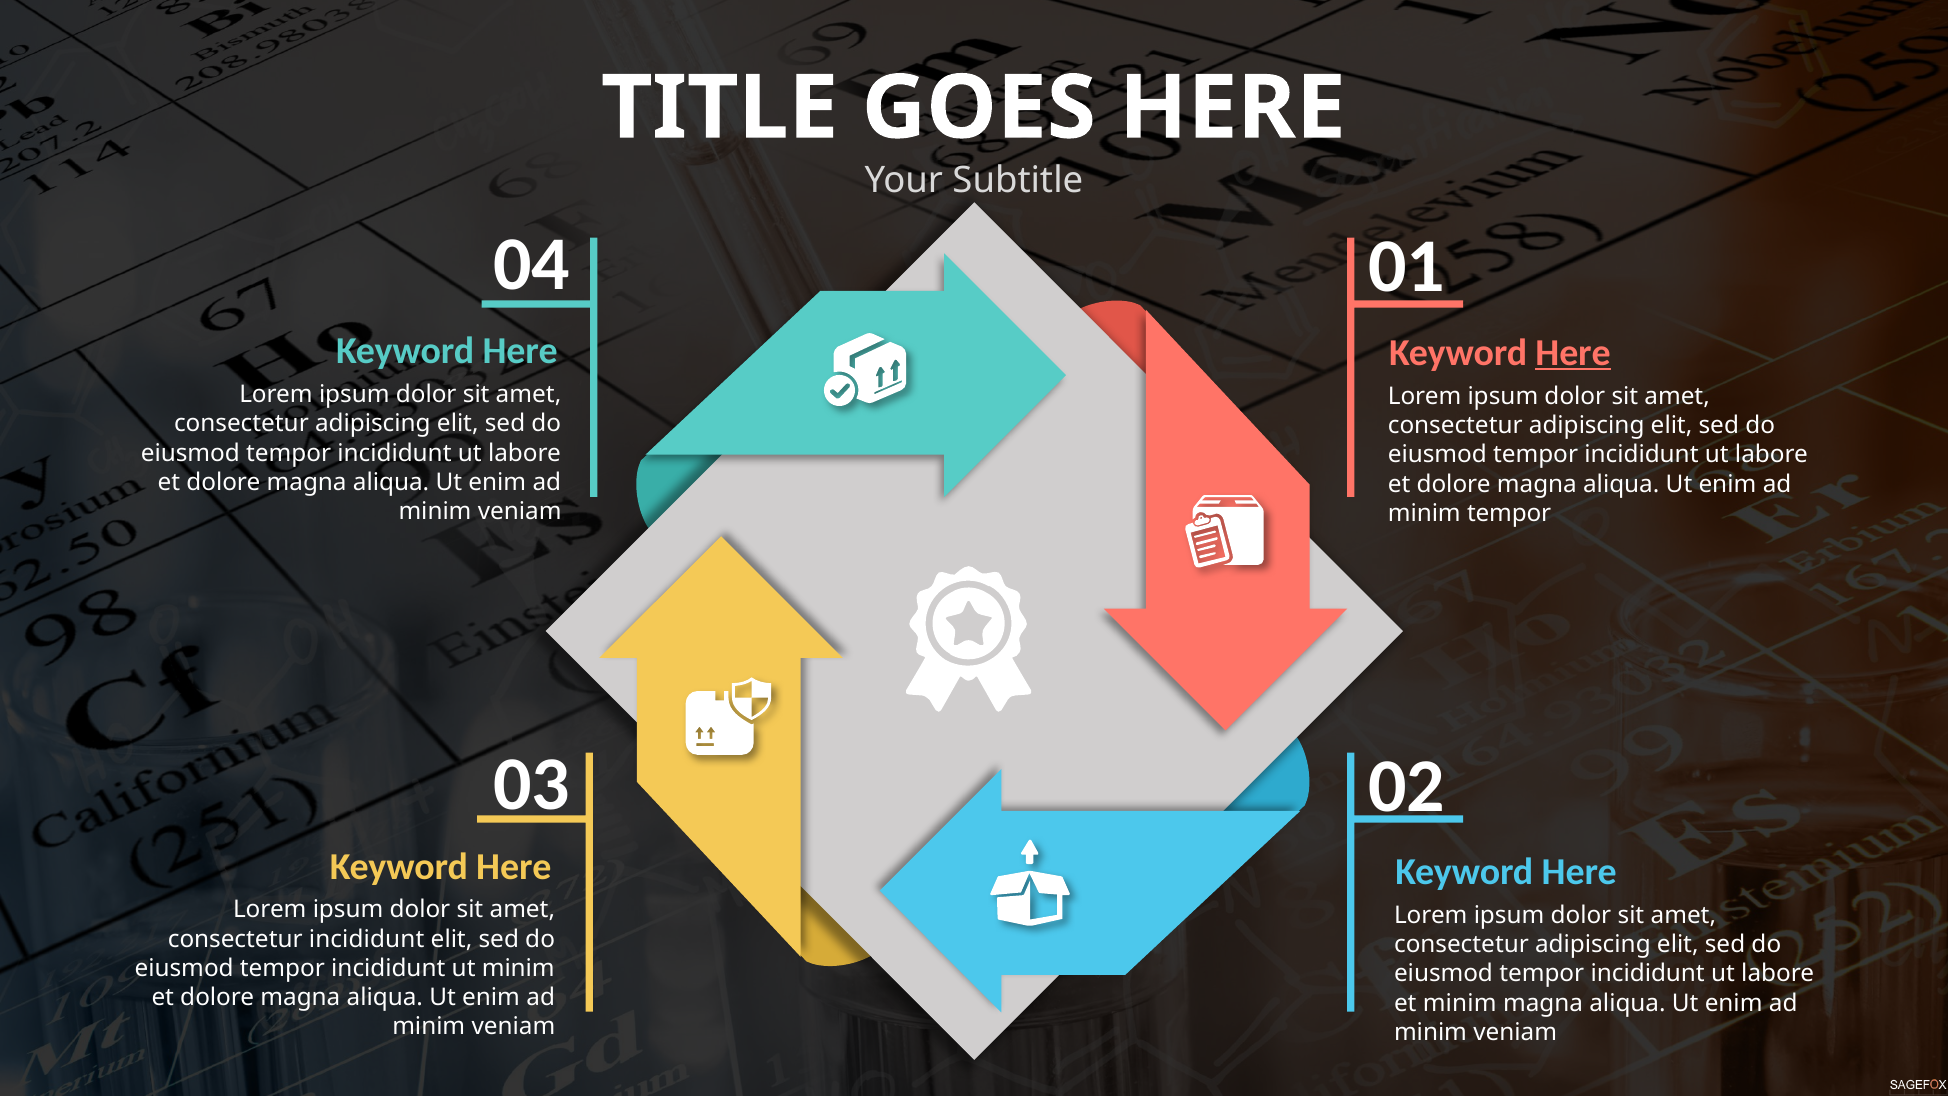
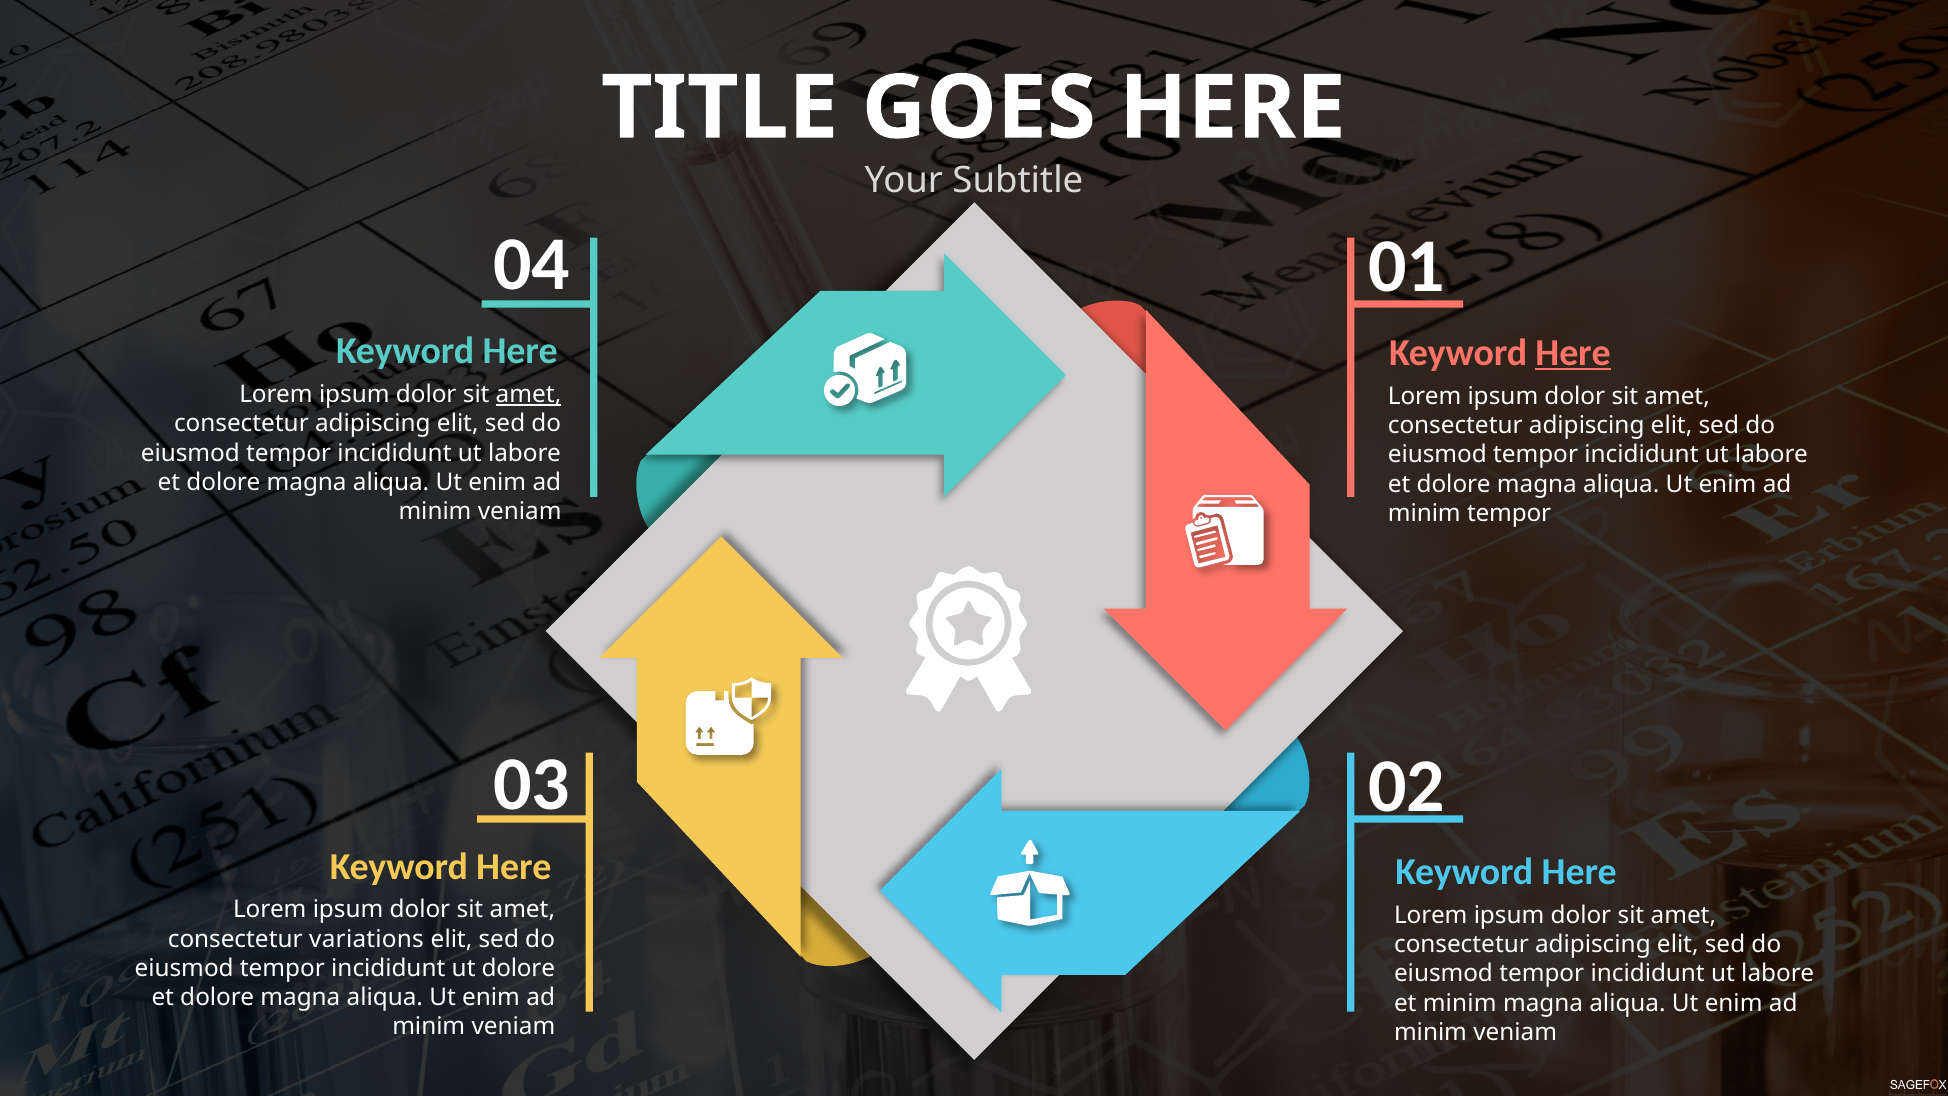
amet at (529, 394) underline: none -> present
consectetur incididunt: incididunt -> variations
ut minim: minim -> dolore
